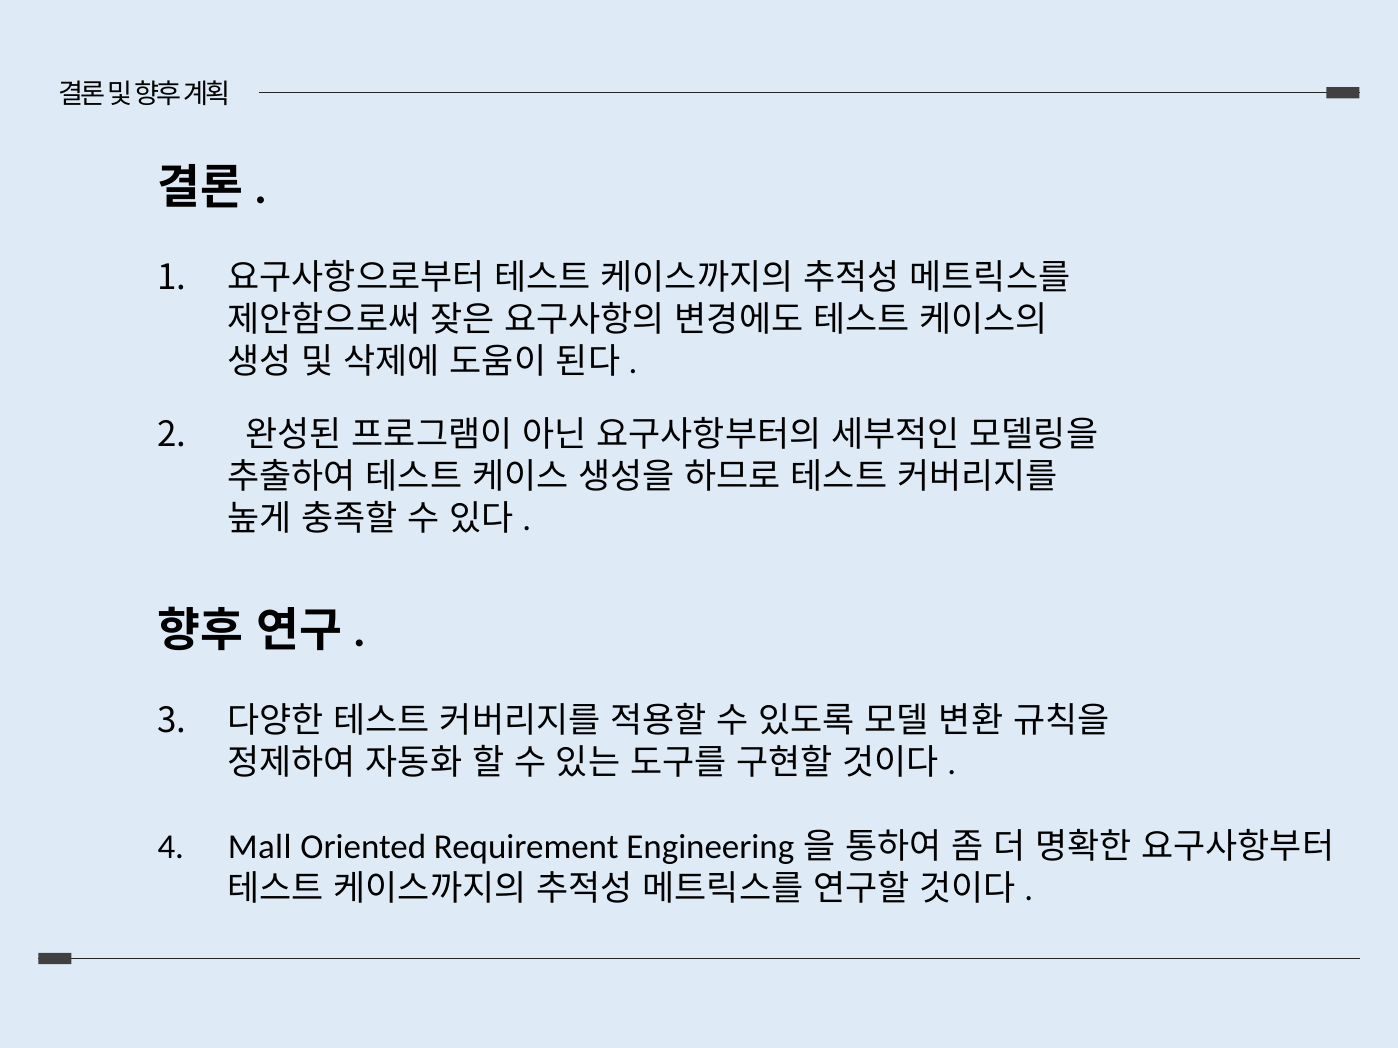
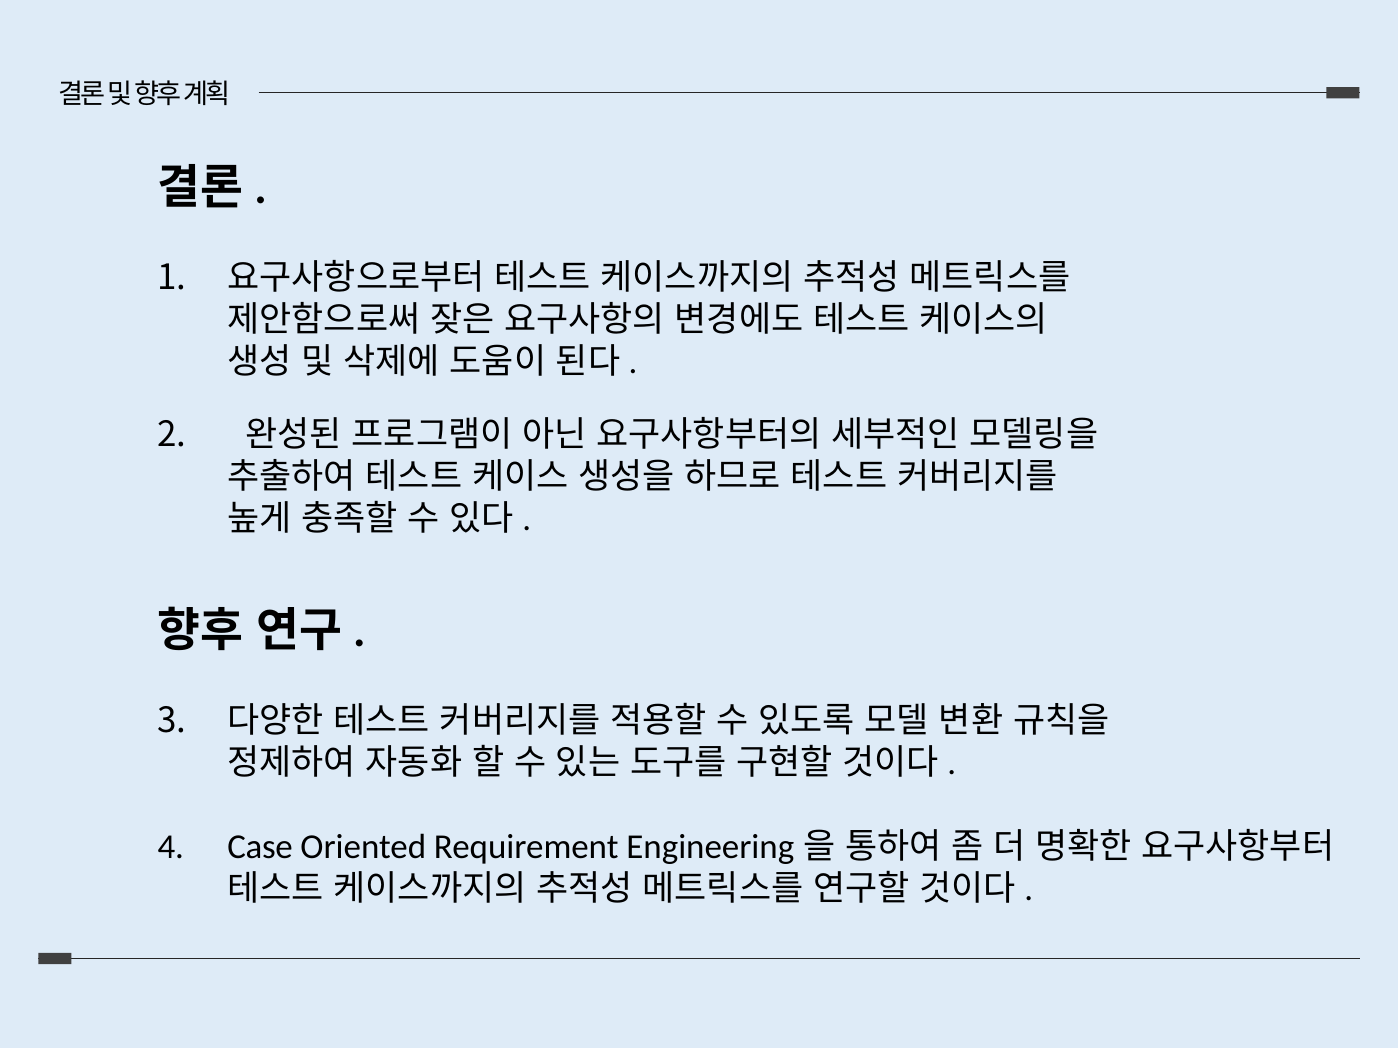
Mall: Mall -> Case
